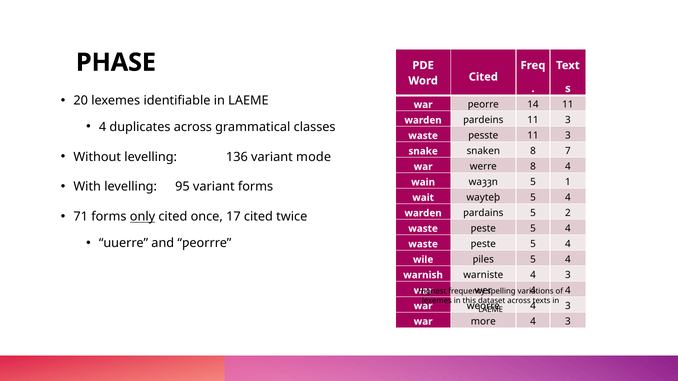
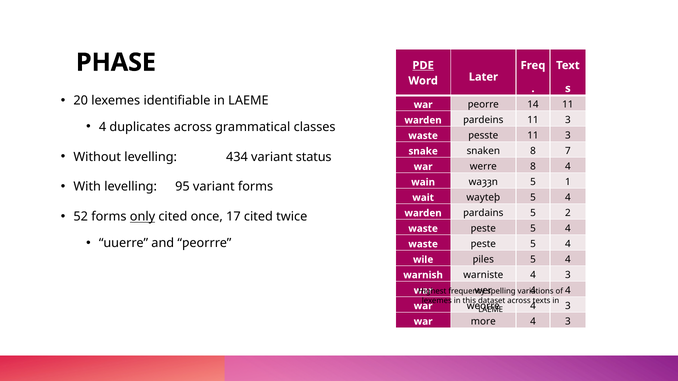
PDE underline: none -> present
Word Cited: Cited -> Later
136: 136 -> 434
mode: mode -> status
71: 71 -> 52
